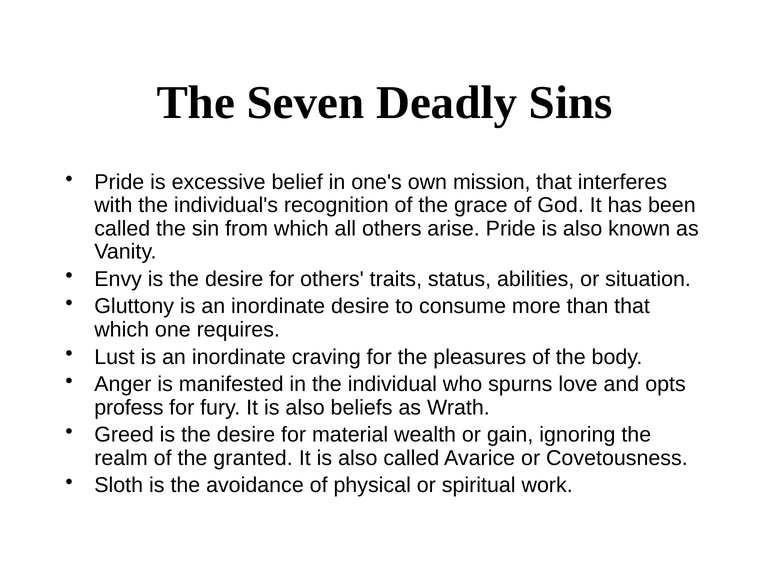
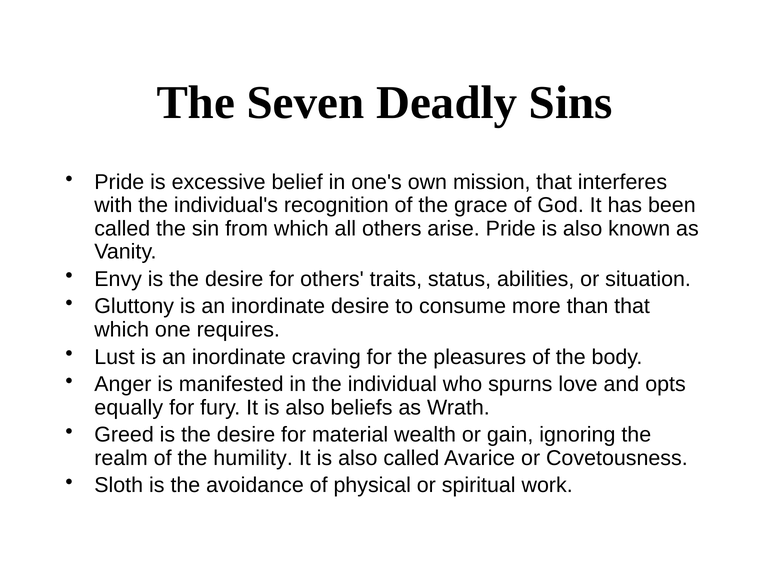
profess: profess -> equally
granted: granted -> humility
